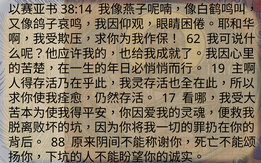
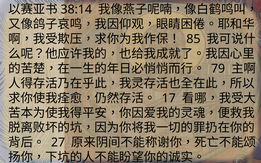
62: 62 -> 85
19: 19 -> 79
88: 88 -> 27
